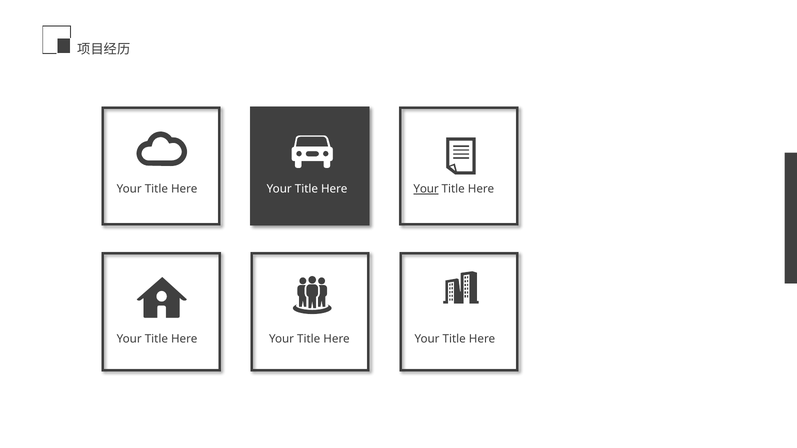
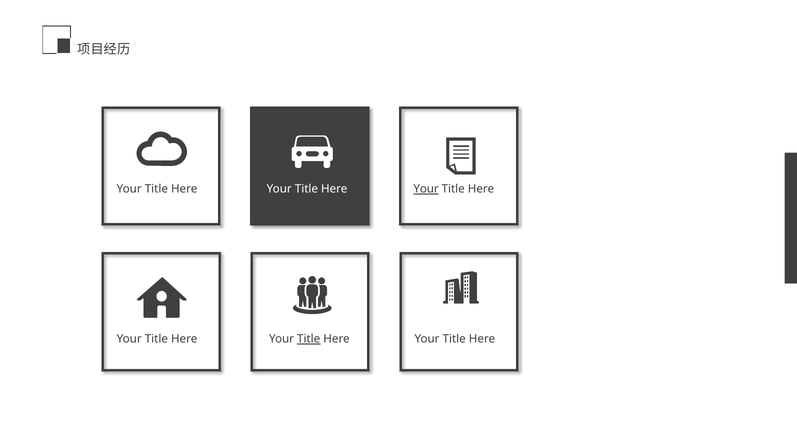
Title at (309, 339) underline: none -> present
